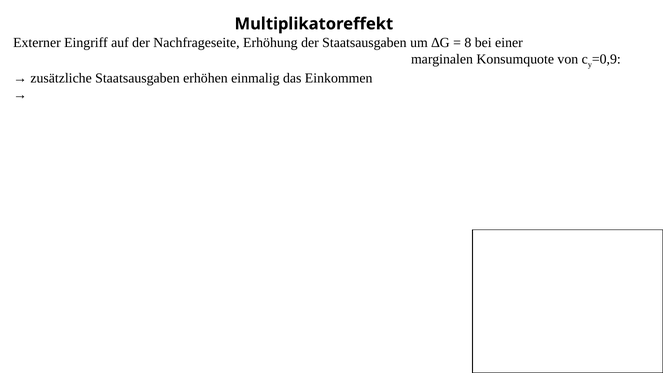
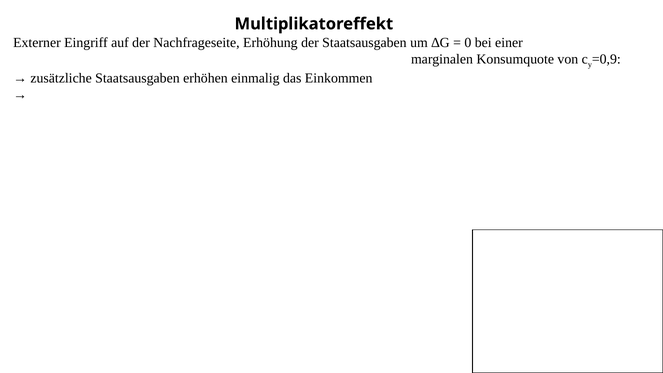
8: 8 -> 0
